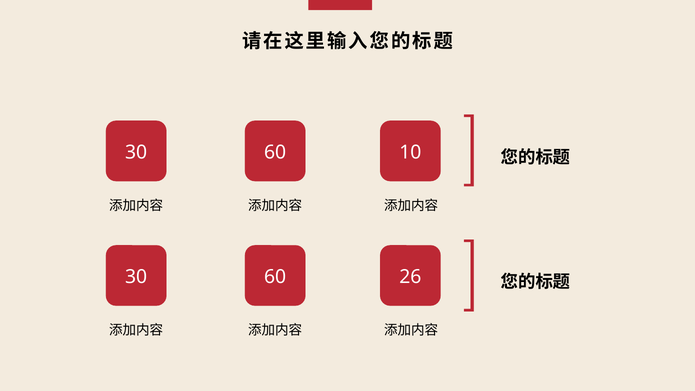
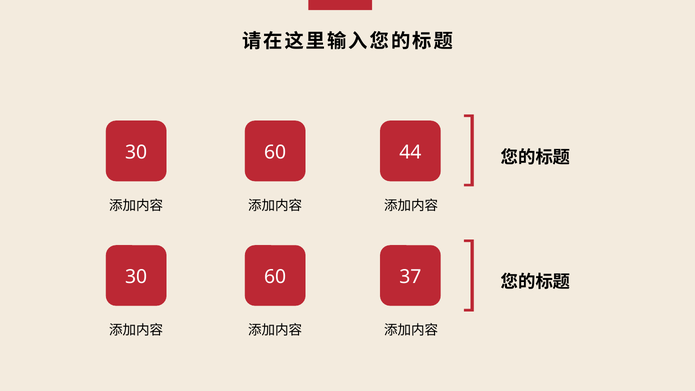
10: 10 -> 44
26: 26 -> 37
